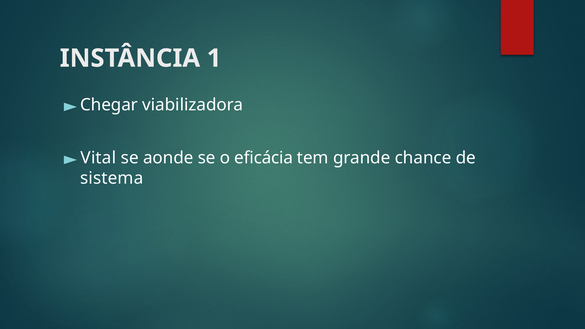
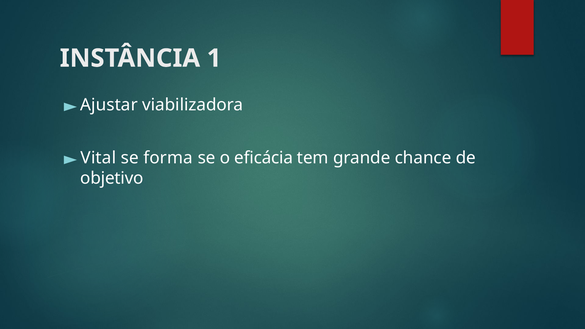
Chegar: Chegar -> Ajustar
aonde: aonde -> forma
sistema: sistema -> objetivo
